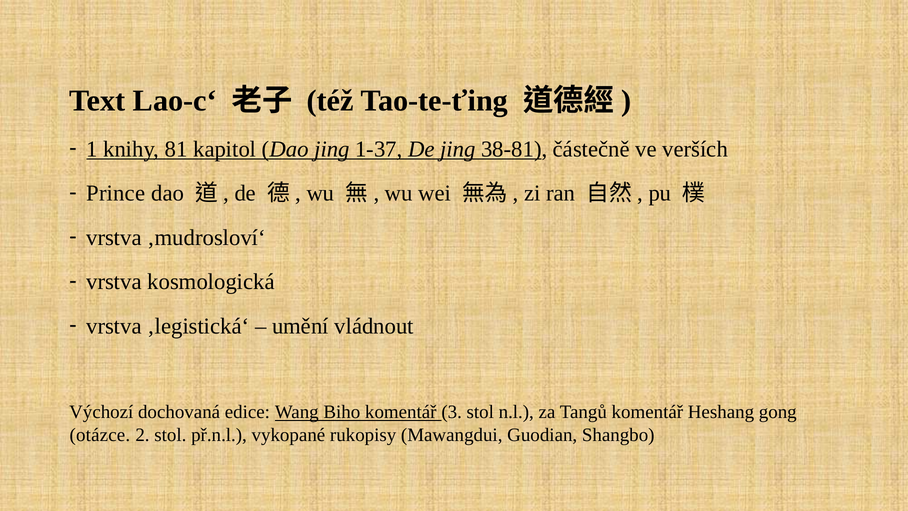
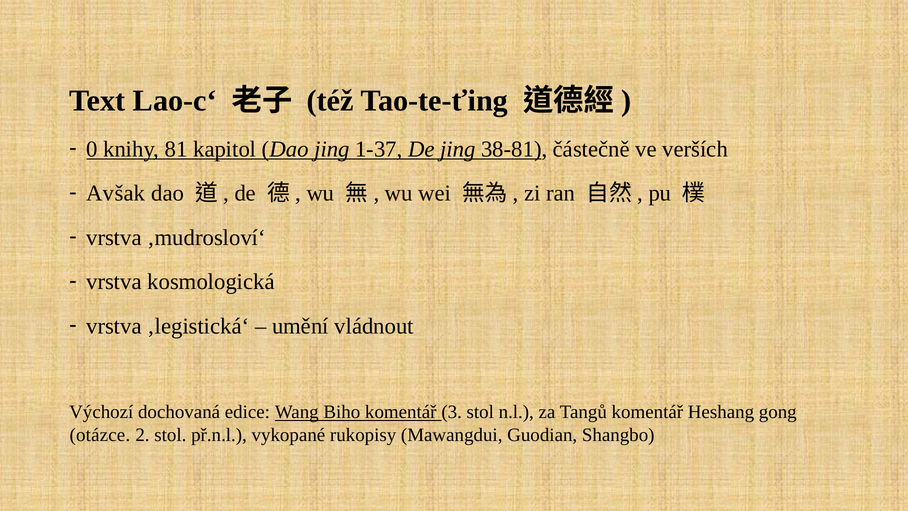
1: 1 -> 0
Prince: Prince -> Avšak
